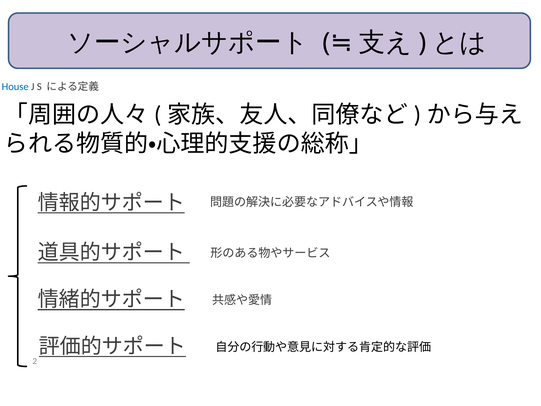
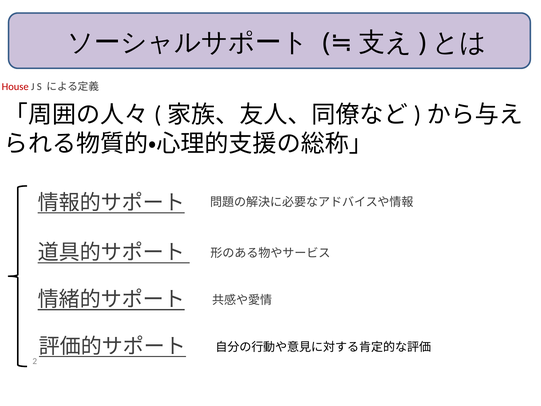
House colour: blue -> red
